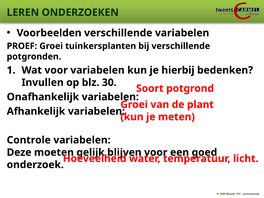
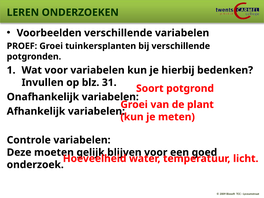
30: 30 -> 31
